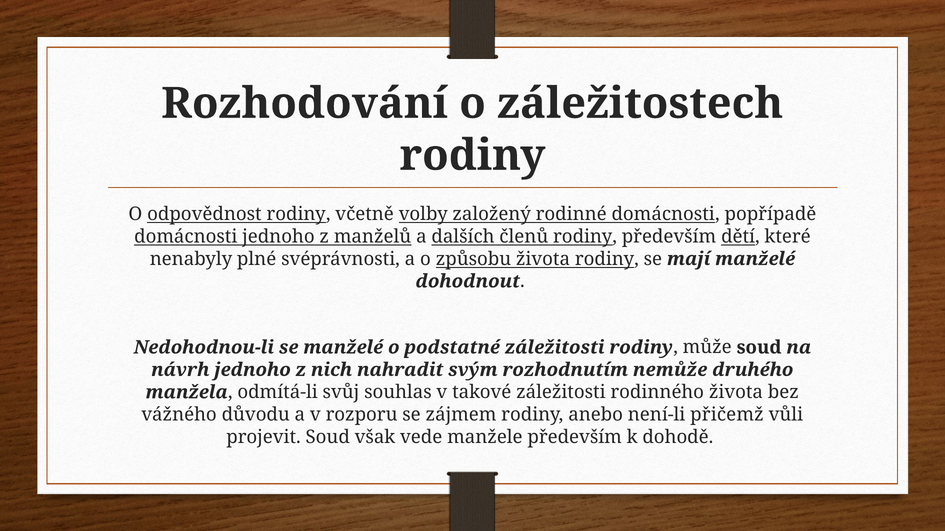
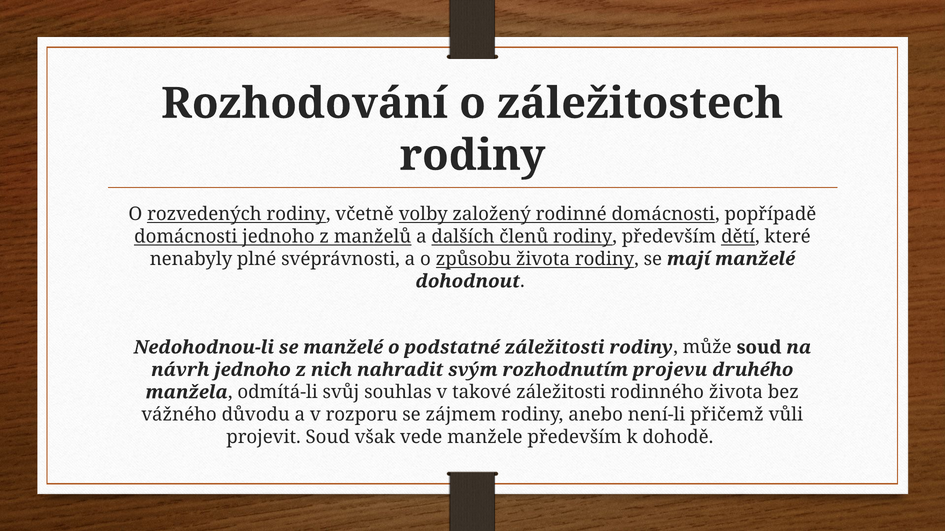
odpovědnost: odpovědnost -> rozvedených
nemůže: nemůže -> projevu
